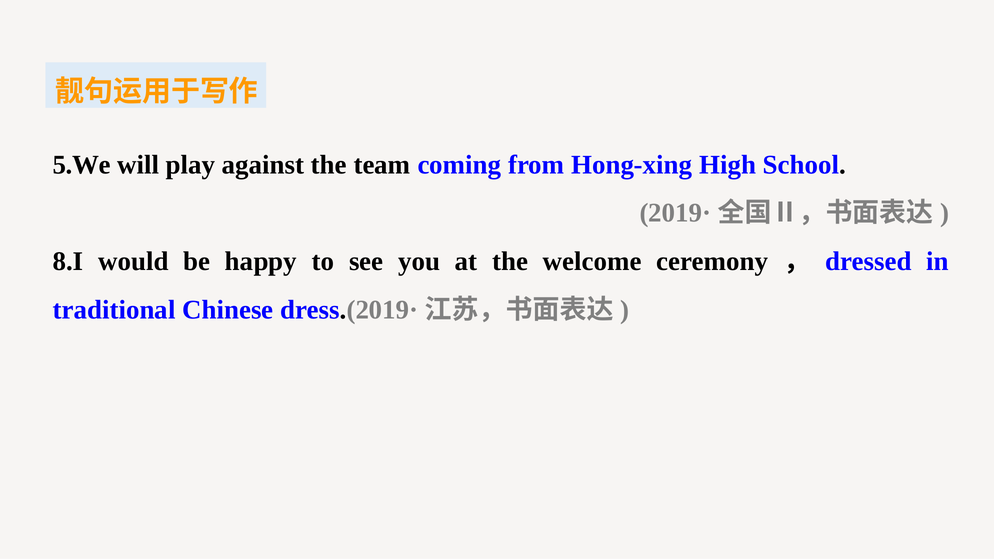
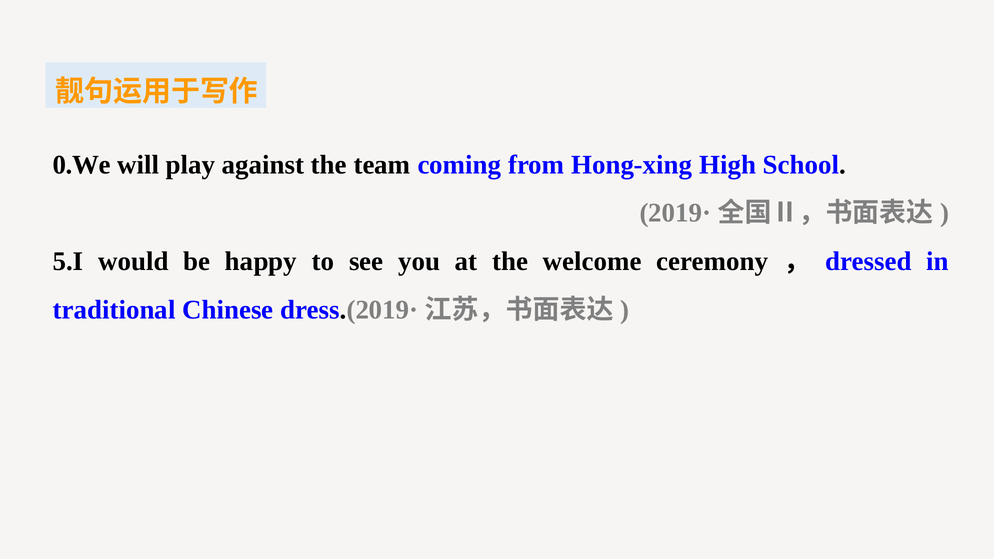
5.We: 5.We -> 0.We
8.I: 8.I -> 5.I
